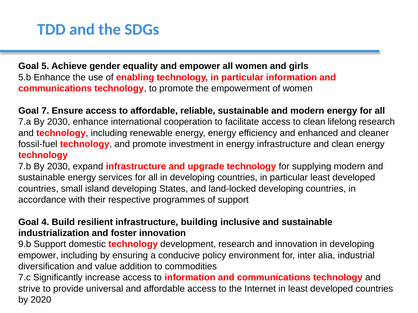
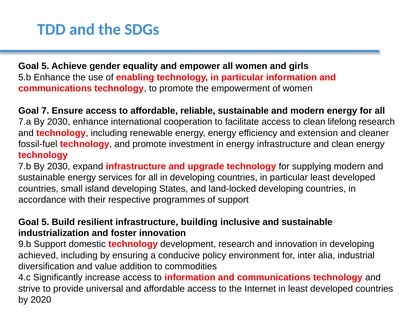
enhanced: enhanced -> extension
4 at (45, 222): 4 -> 5
empower at (38, 256): empower -> achieved
7.c: 7.c -> 4.c
